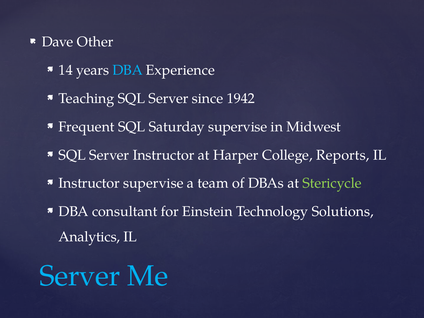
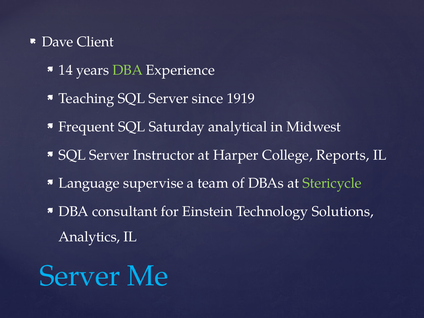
Other: Other -> Client
DBA at (128, 70) colour: light blue -> light green
1942: 1942 -> 1919
Saturday supervise: supervise -> analytical
Instructor at (89, 183): Instructor -> Language
